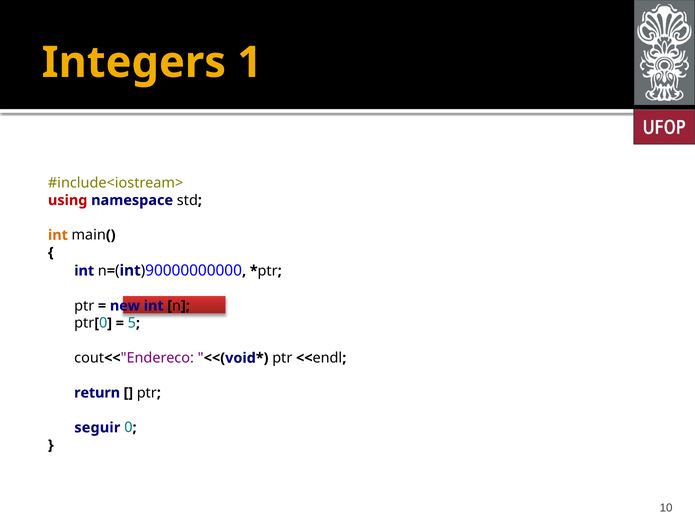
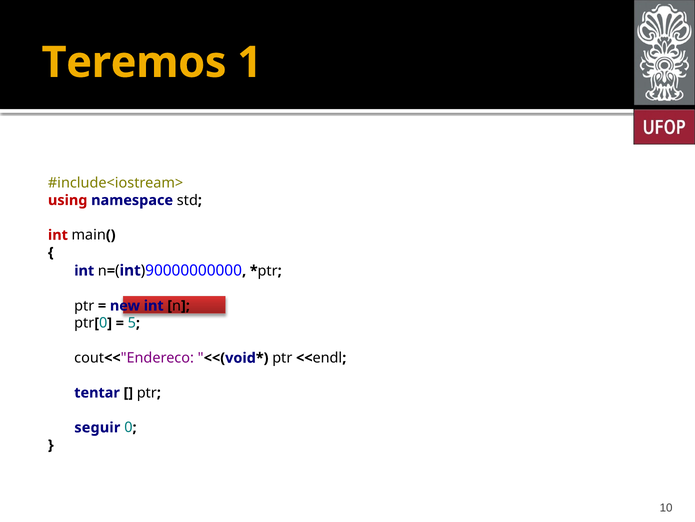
Integers: Integers -> Teremos
int at (58, 235) colour: orange -> red
return: return -> tentar
